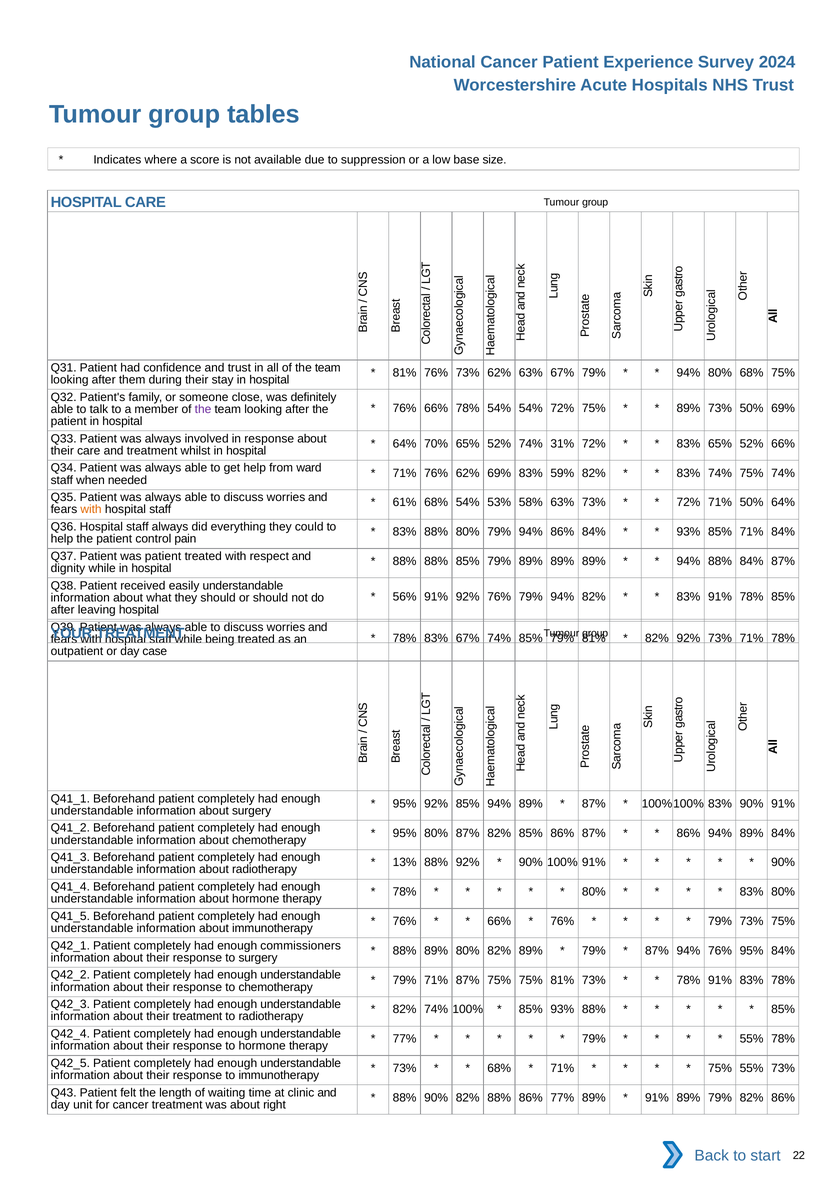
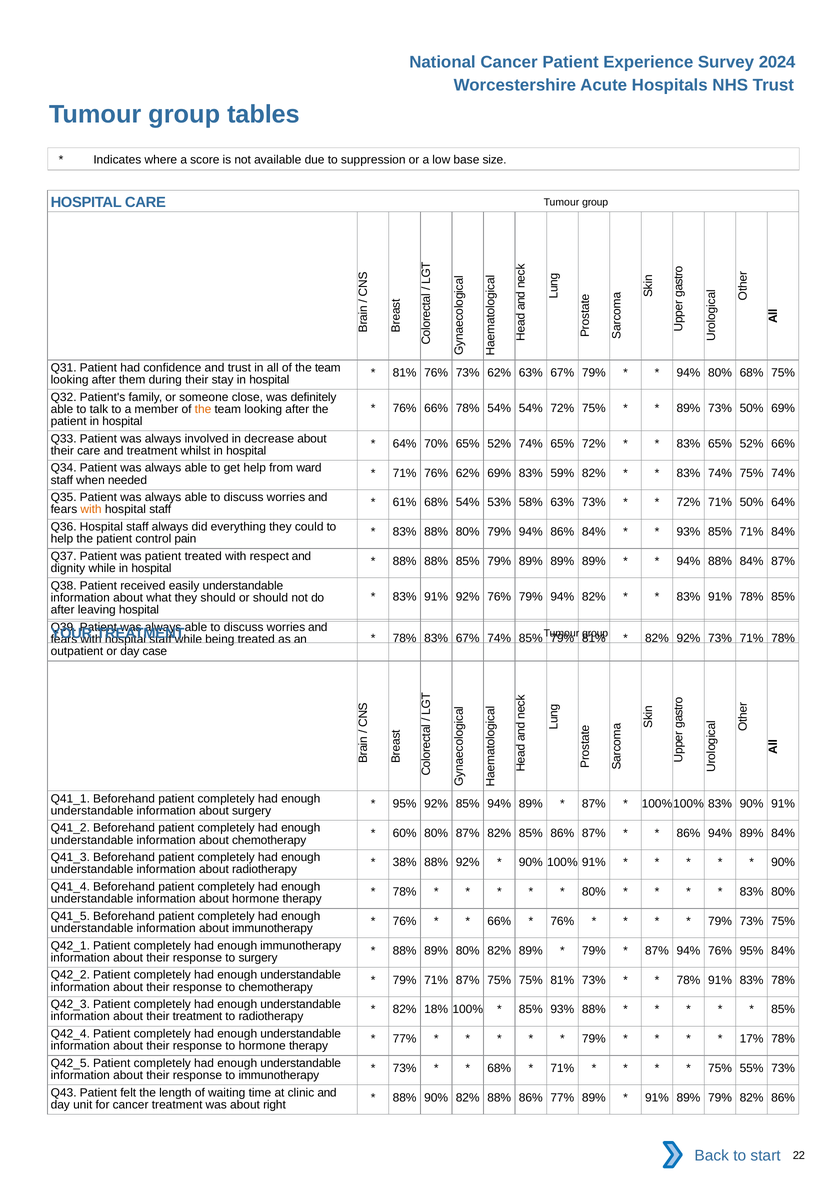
the at (203, 410) colour: purple -> orange
in response: response -> decrease
74% 31%: 31% -> 65%
56% at (405, 597): 56% -> 83%
95% at (405, 834): 95% -> 60%
13%: 13% -> 38%
enough commissioners: commissioners -> immunotherapy
82% 74%: 74% -> 18%
55% at (752, 1040): 55% -> 17%
